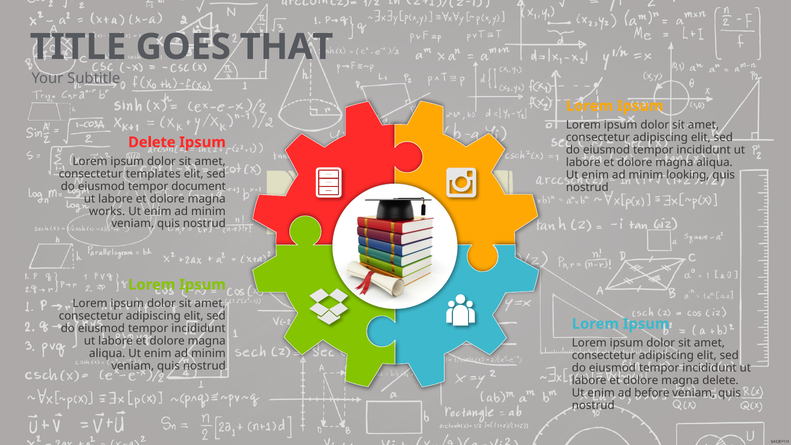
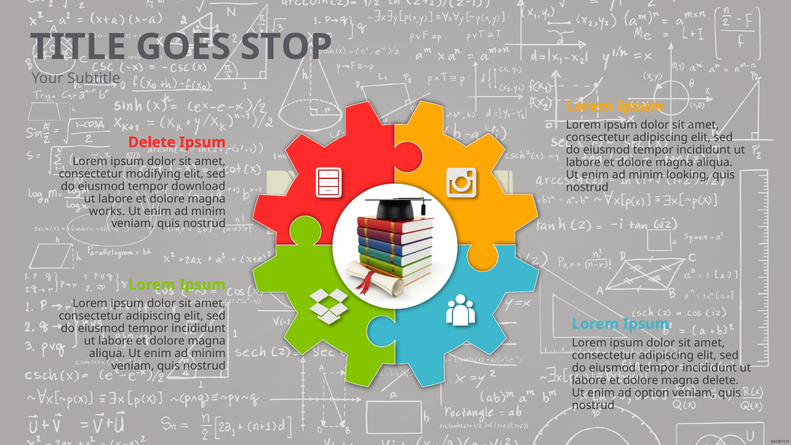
THAT: THAT -> STOP
templates: templates -> modifying
document: document -> download
before: before -> option
